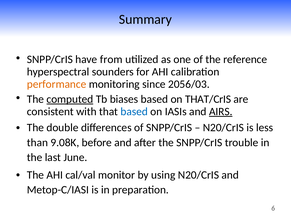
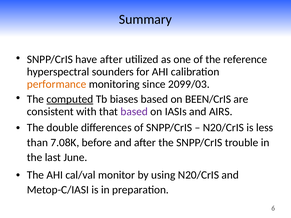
have from: from -> after
2056/03: 2056/03 -> 2099/03
THAT/CrIS: THAT/CrIS -> BEEN/CrIS
based at (134, 112) colour: blue -> purple
AIRS underline: present -> none
9.08K: 9.08K -> 7.08K
